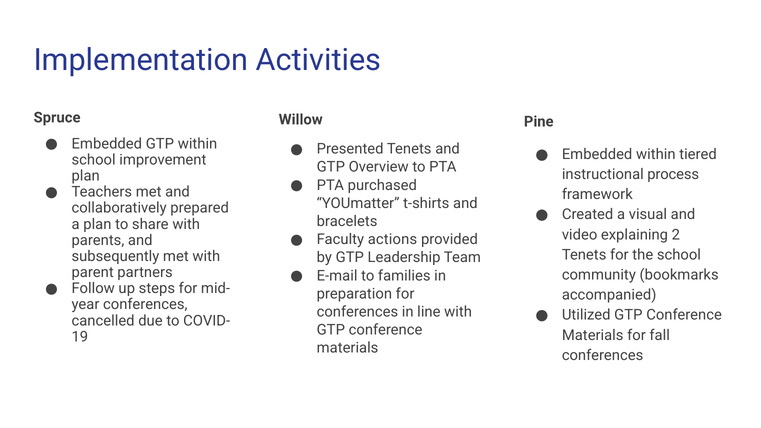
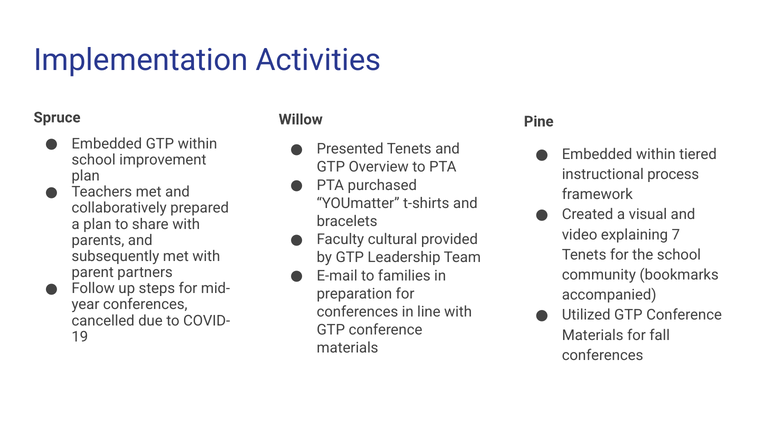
2: 2 -> 7
actions: actions -> cultural
